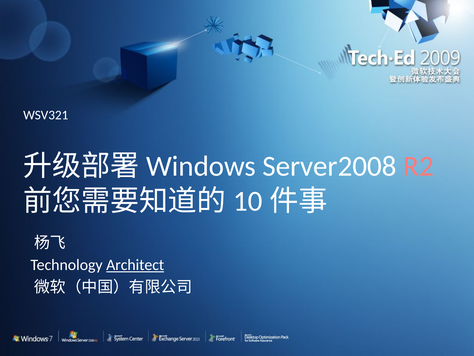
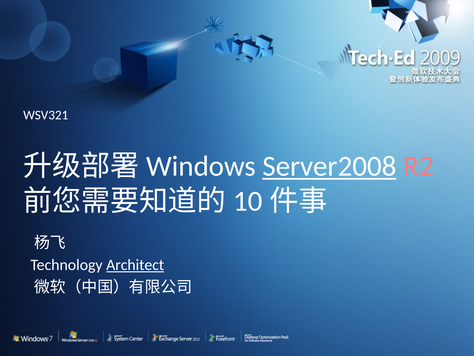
Server2008 underline: none -> present
